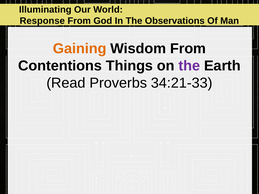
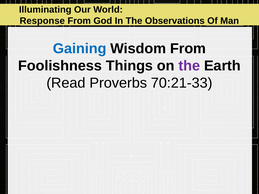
Gaining colour: orange -> blue
Contentions: Contentions -> Foolishness
34:21-33: 34:21-33 -> 70:21-33
